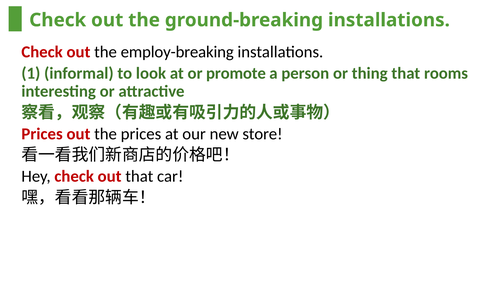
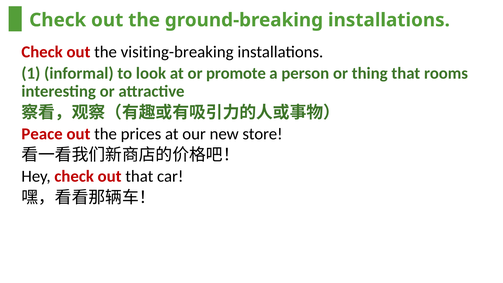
employ-breaking: employ-breaking -> visiting-breaking
Prices at (42, 134): Prices -> Peace
